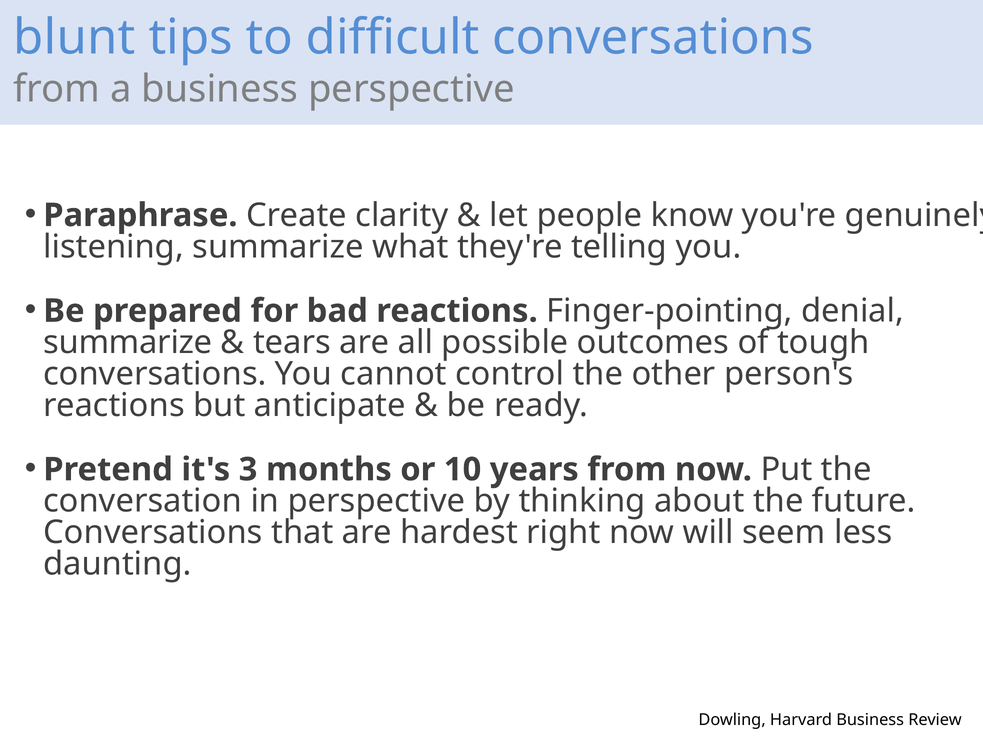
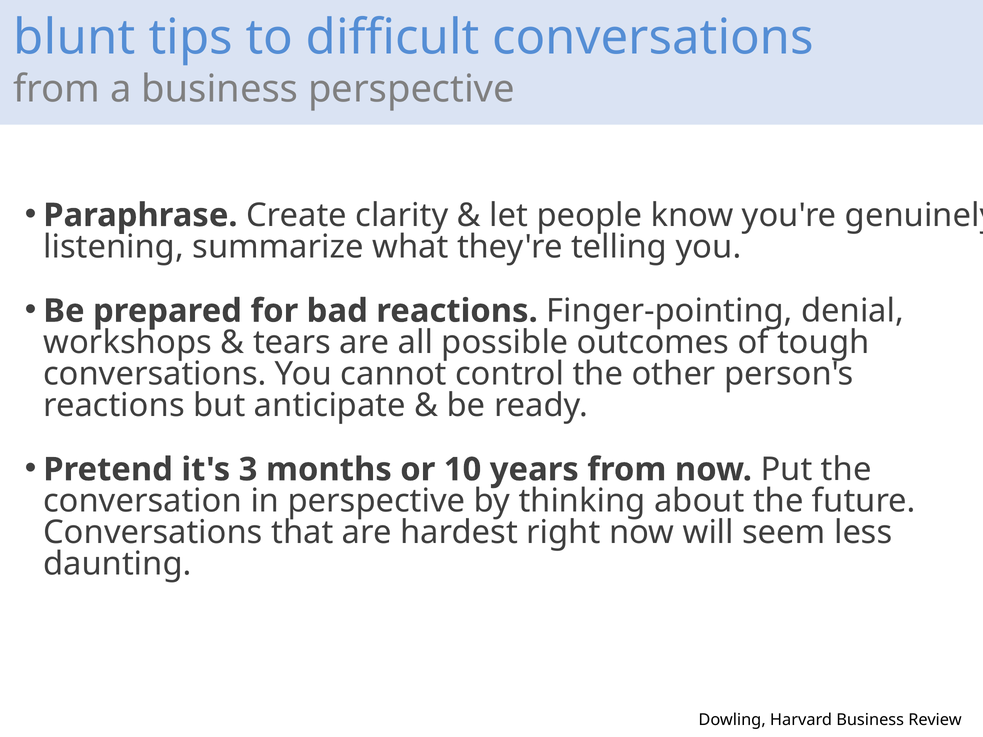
summarize at (128, 343): summarize -> workshops
